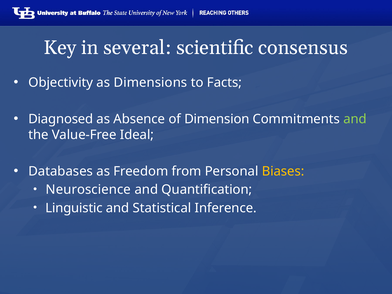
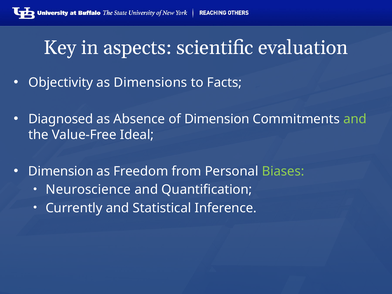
several: several -> aspects
consensus: consensus -> evaluation
Databases at (61, 171): Databases -> Dimension
Biases colour: yellow -> light green
Linguistic: Linguistic -> Currently
